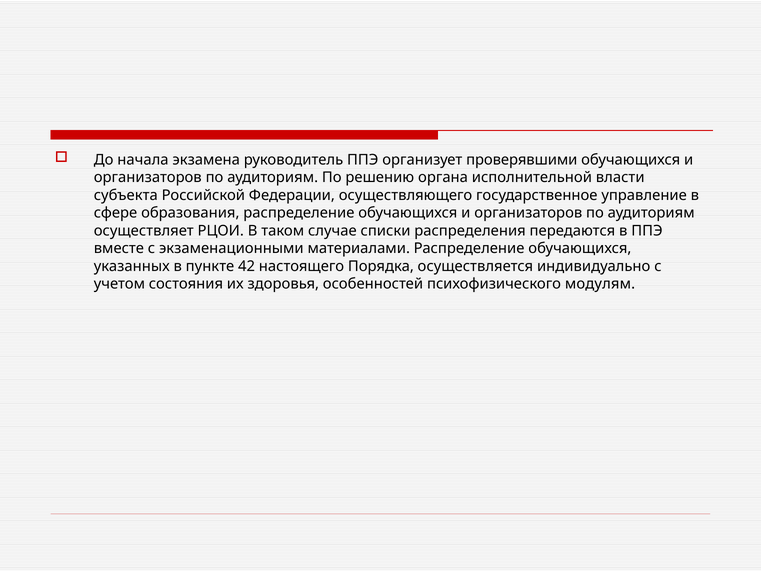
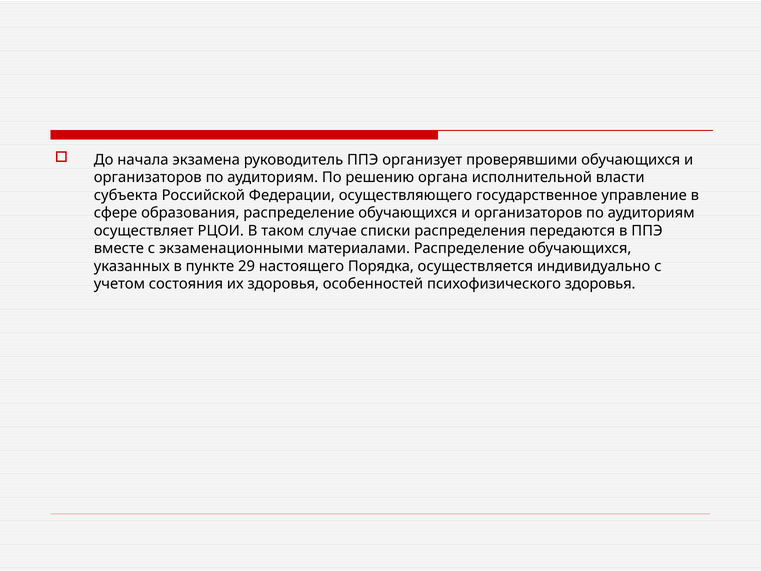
42: 42 -> 29
психофизического модулям: модулям -> здоровья
